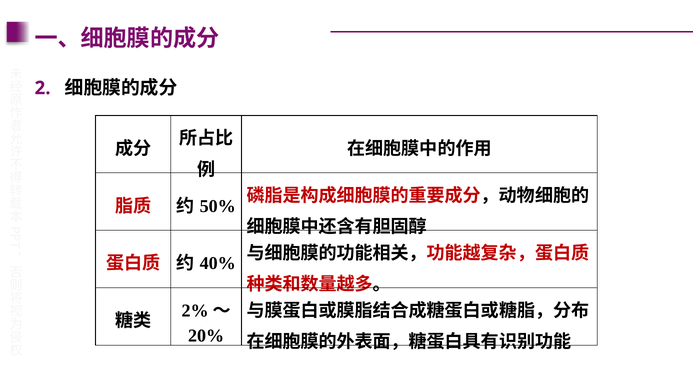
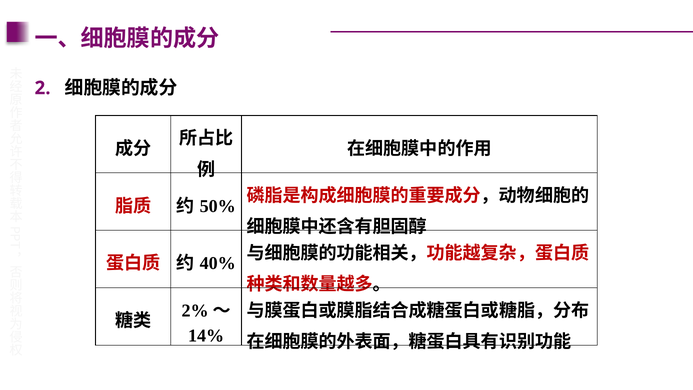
20%: 20% -> 14%
